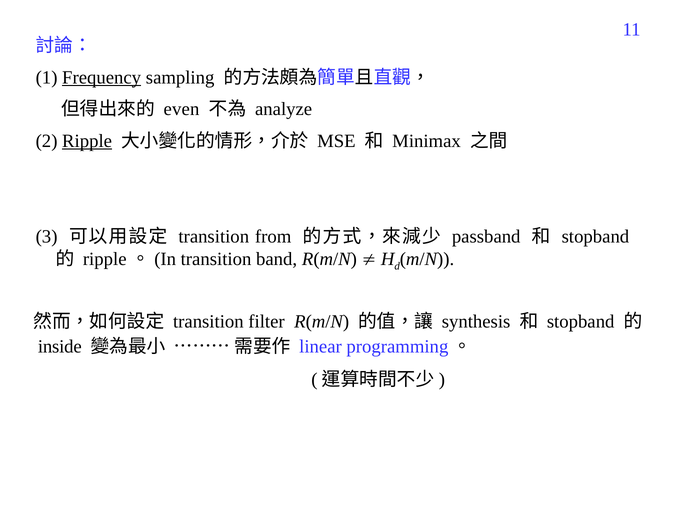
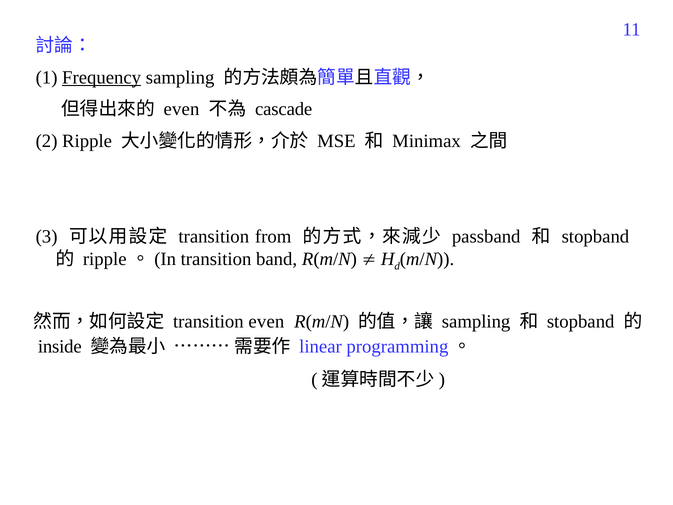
analyze: analyze -> cascade
Ripple underline: present -> none
transition filter: filter -> even
synthesis at (476, 321): synthesis -> sampling
